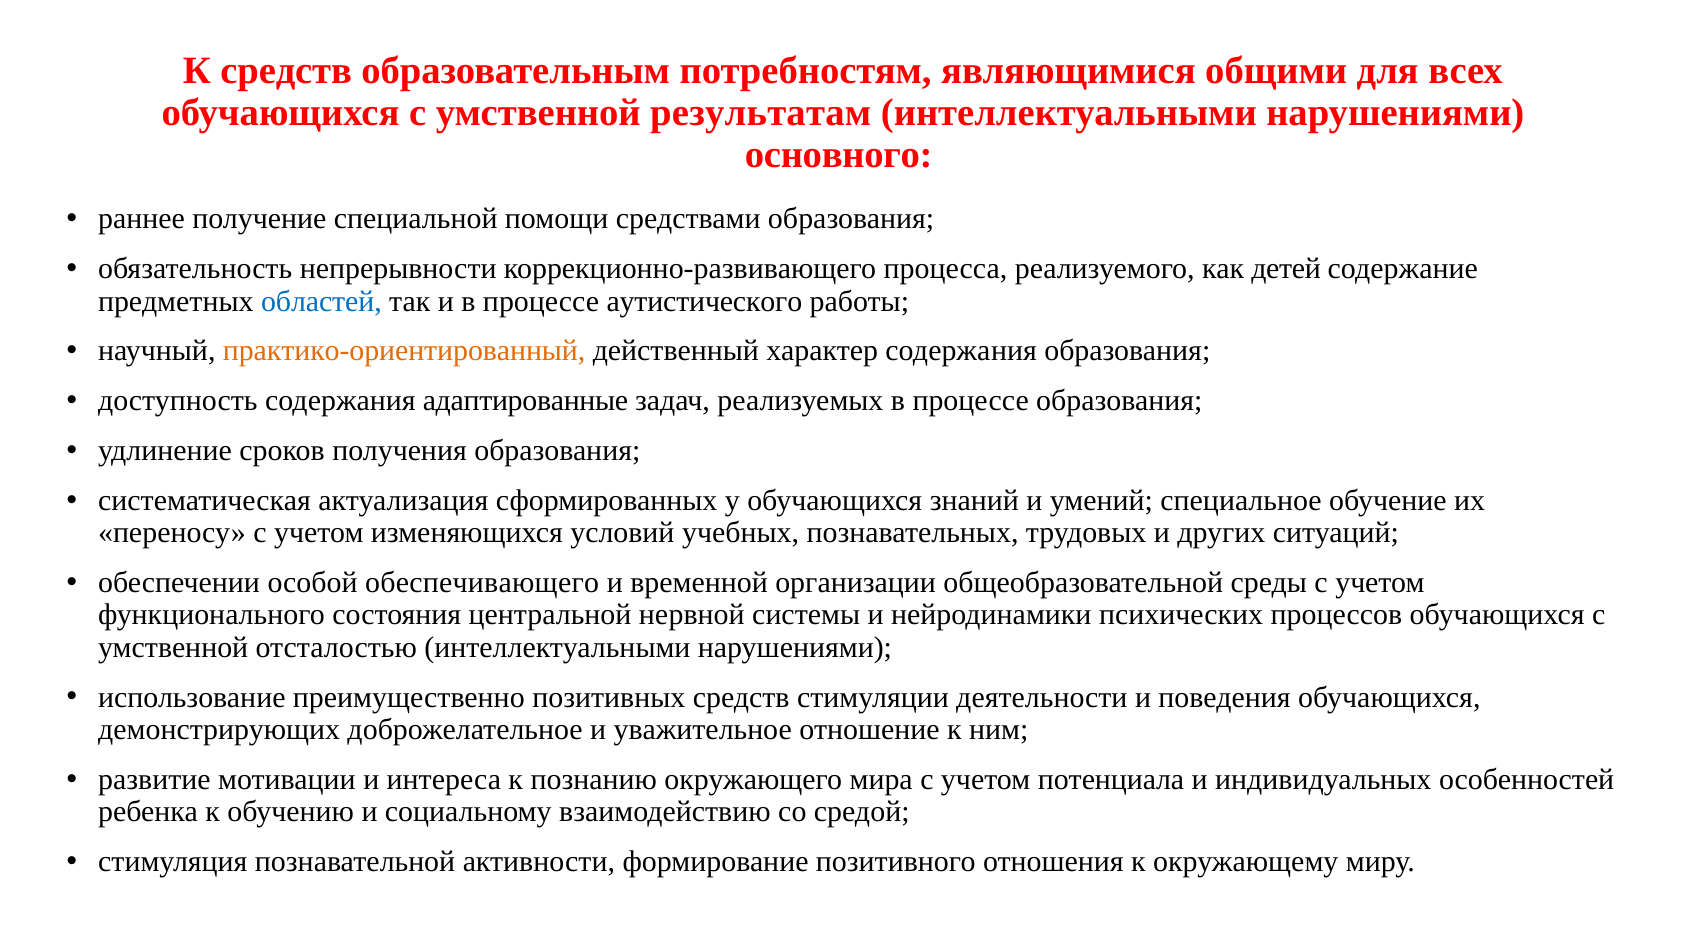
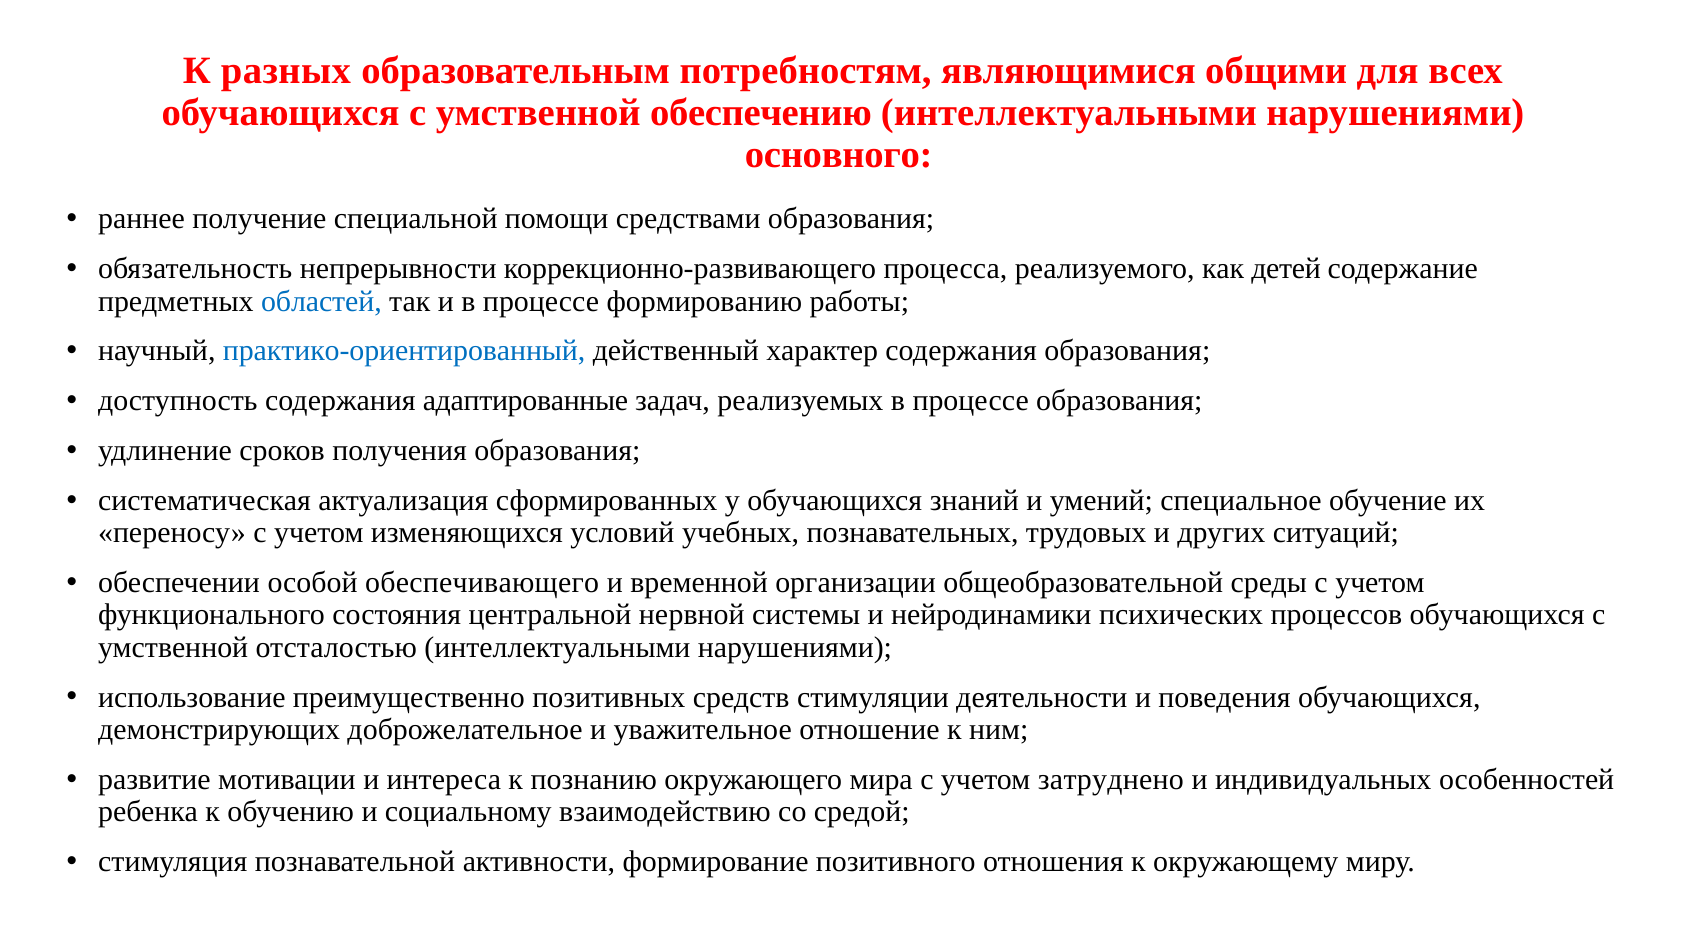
К средств: средств -> разных
результатам: результатам -> обеспечению
аутистического: аутистического -> формированию
практико-ориентированный colour: orange -> blue
потенциала: потенциала -> затруднено
